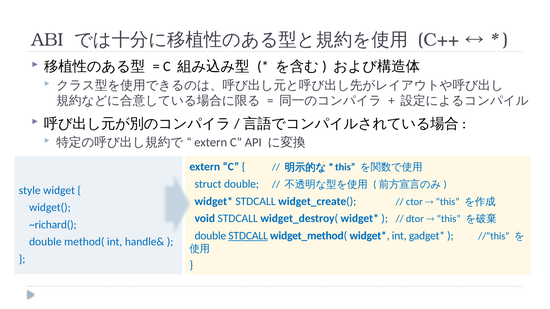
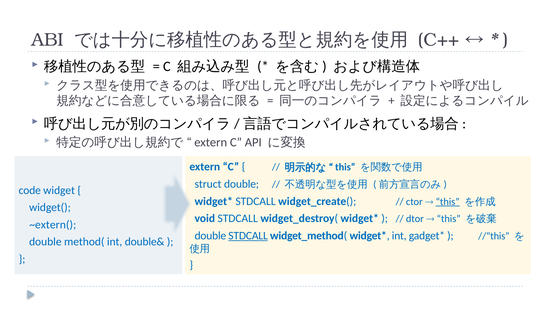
style: style -> code
this at (448, 202) underline: none -> present
~richard(: ~richard( -> ~extern(
handle&: handle& -> double&
